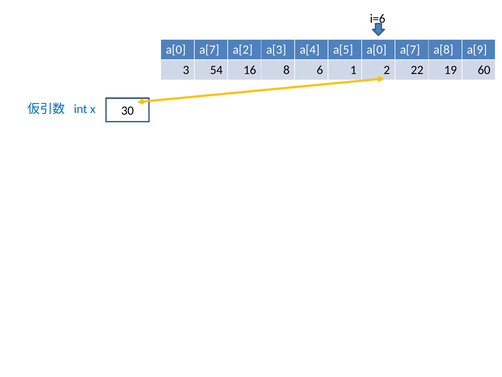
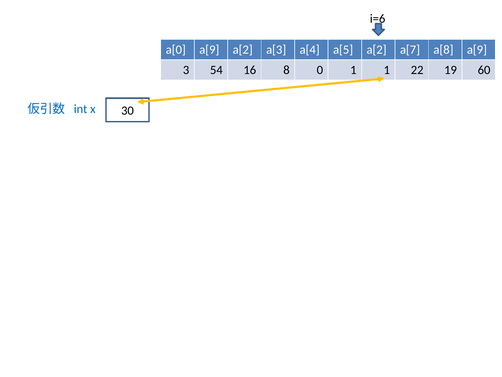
a[7 at (209, 50): a[7 -> a[9
a[5 a[0: a[0 -> a[2
6: 6 -> 0
1 2: 2 -> 1
